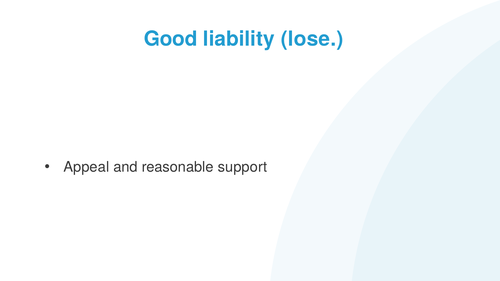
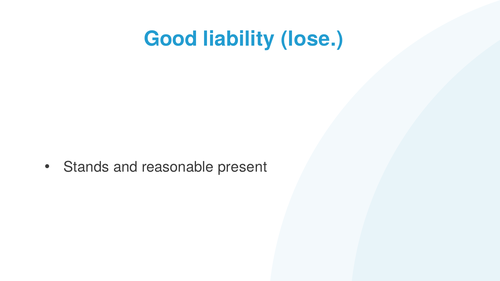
Appeal: Appeal -> Stands
support: support -> present
